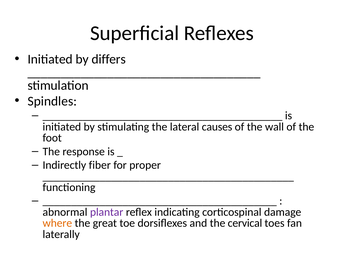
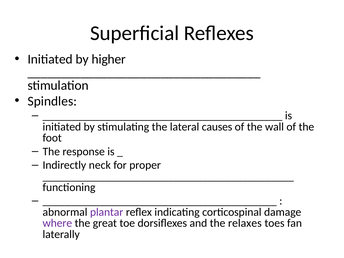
differs: differs -> higher
fiber: fiber -> neck
where colour: orange -> purple
cervical: cervical -> relaxes
